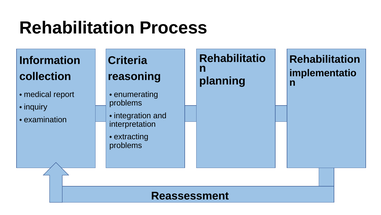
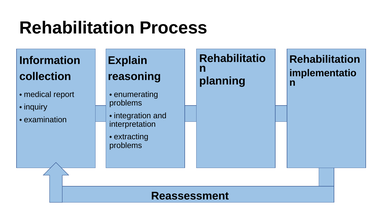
Criteria: Criteria -> Explain
